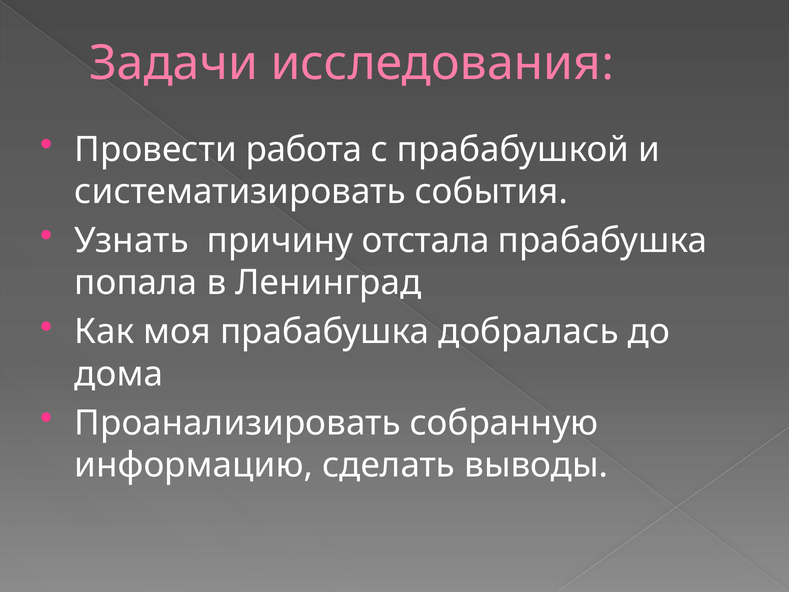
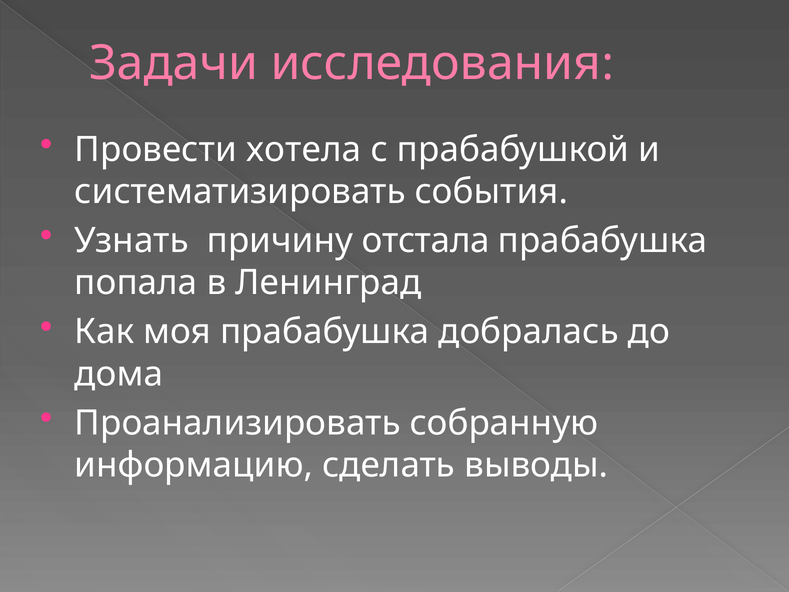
работа: работа -> хотела
